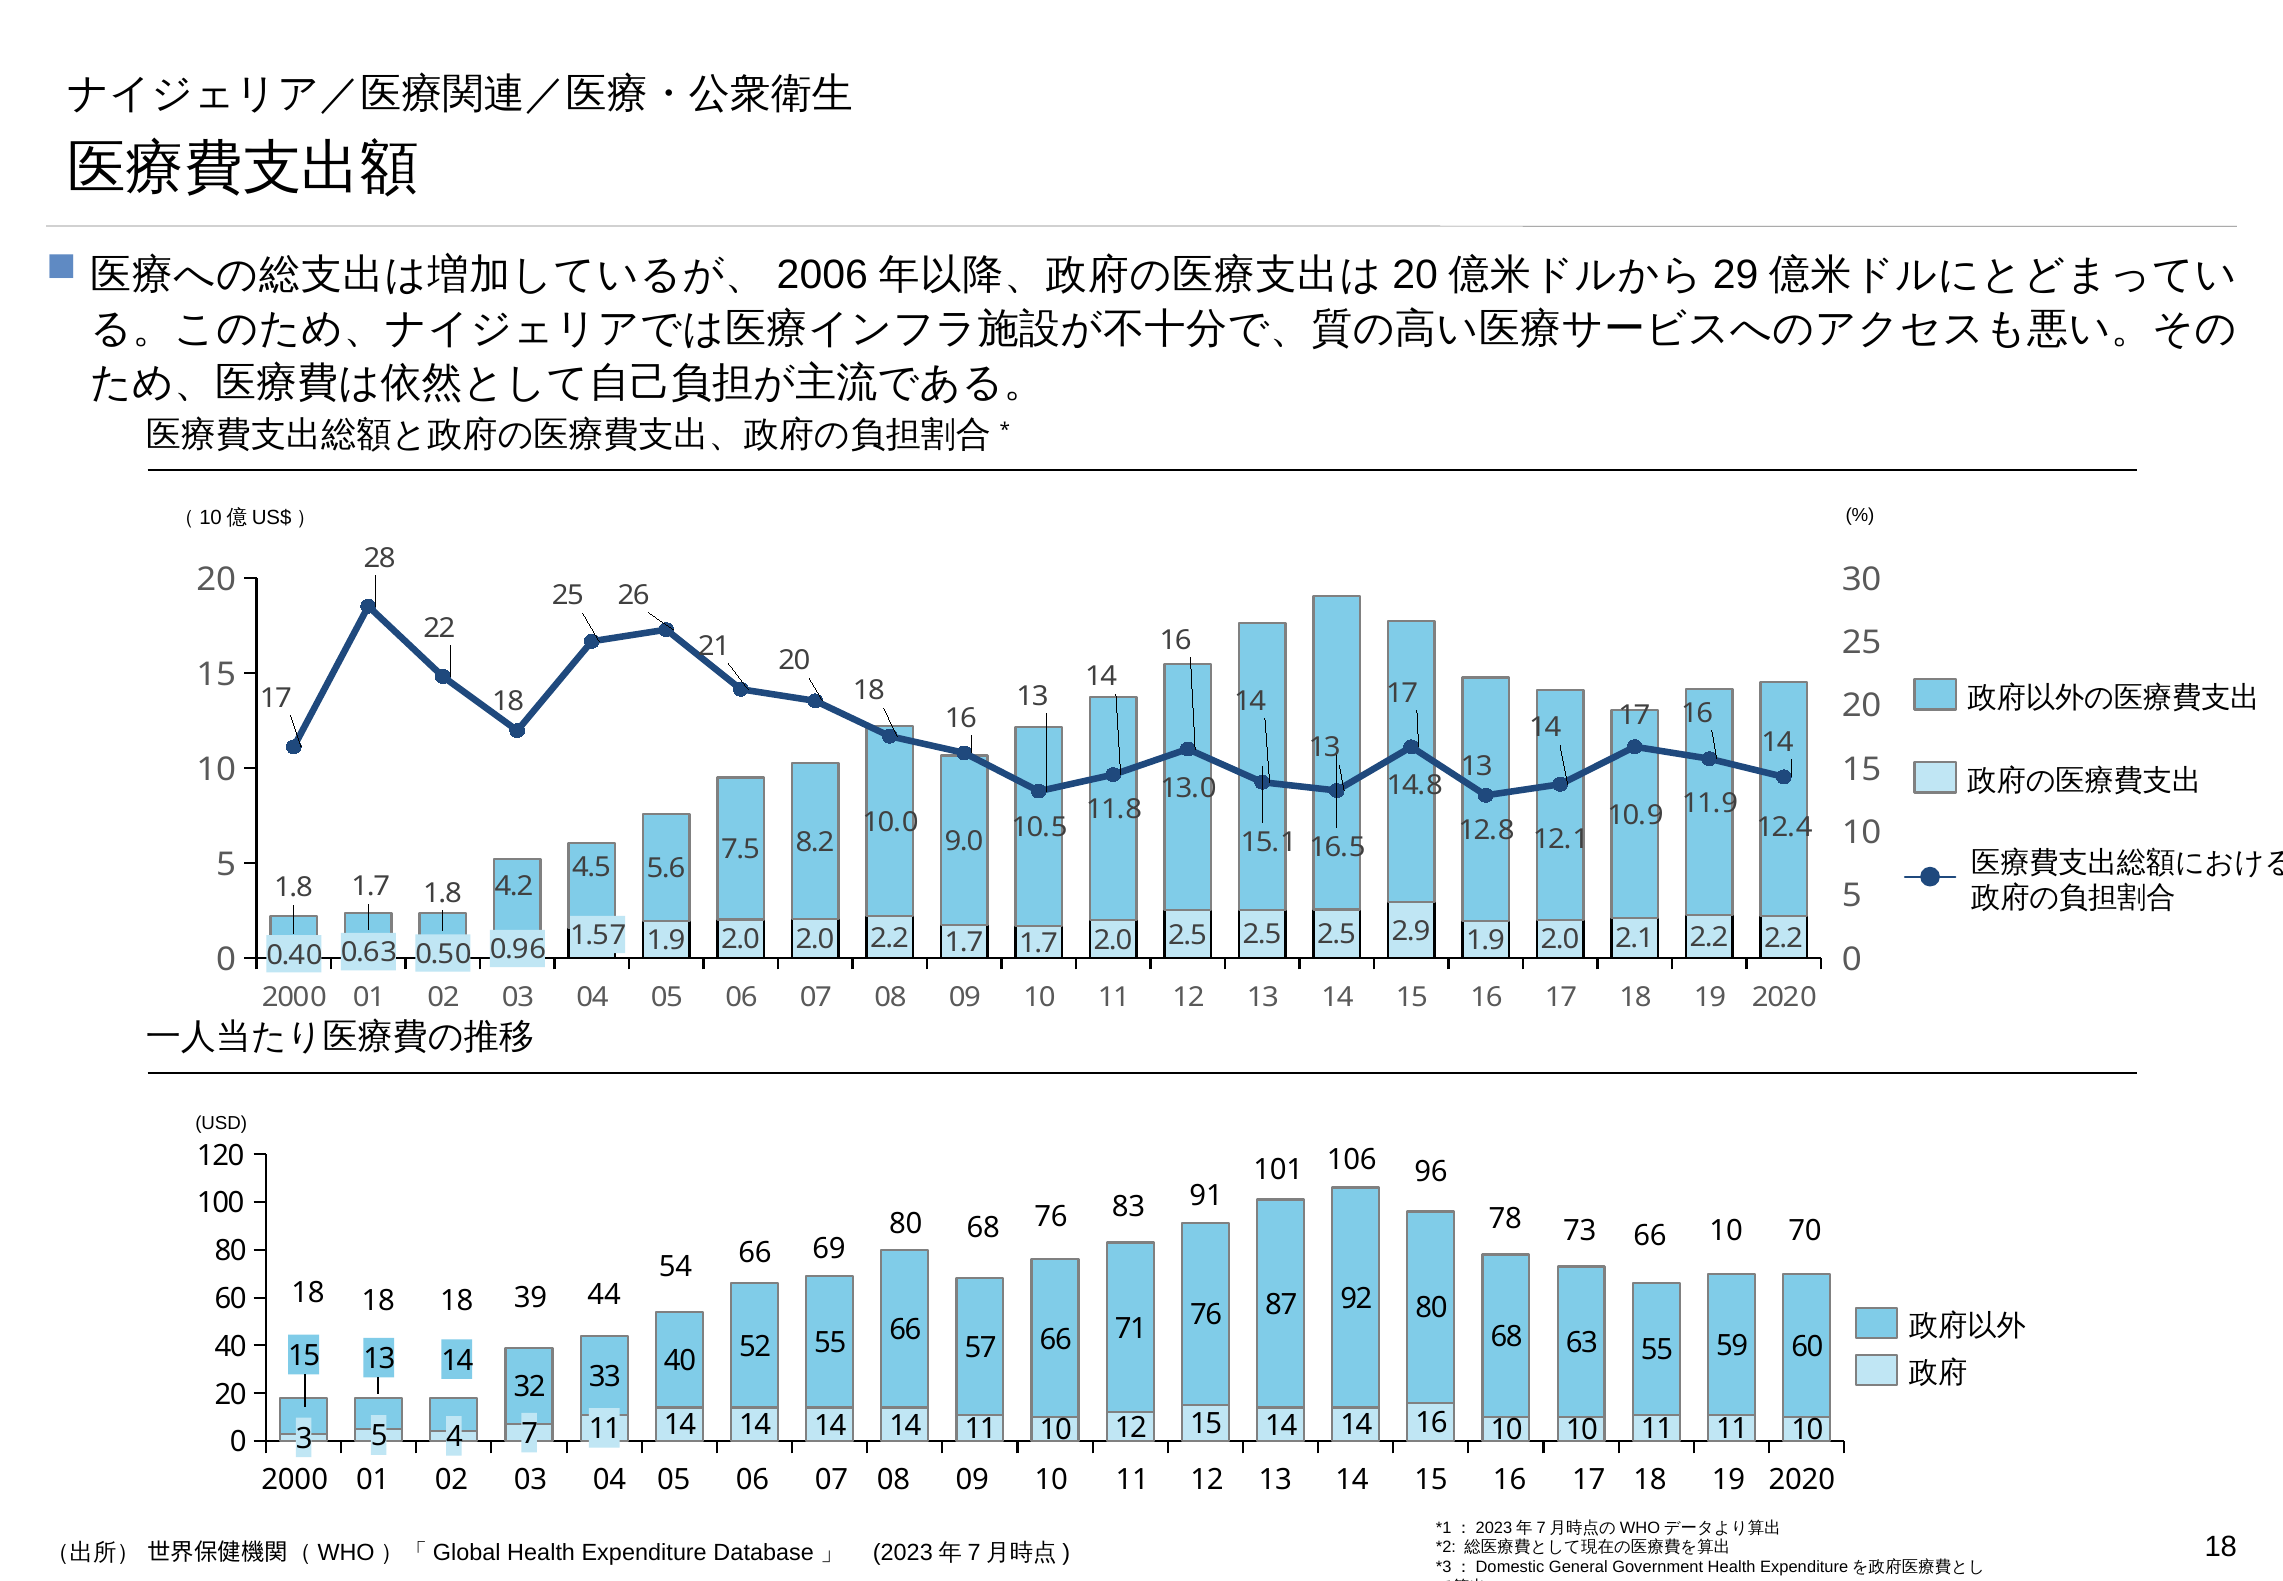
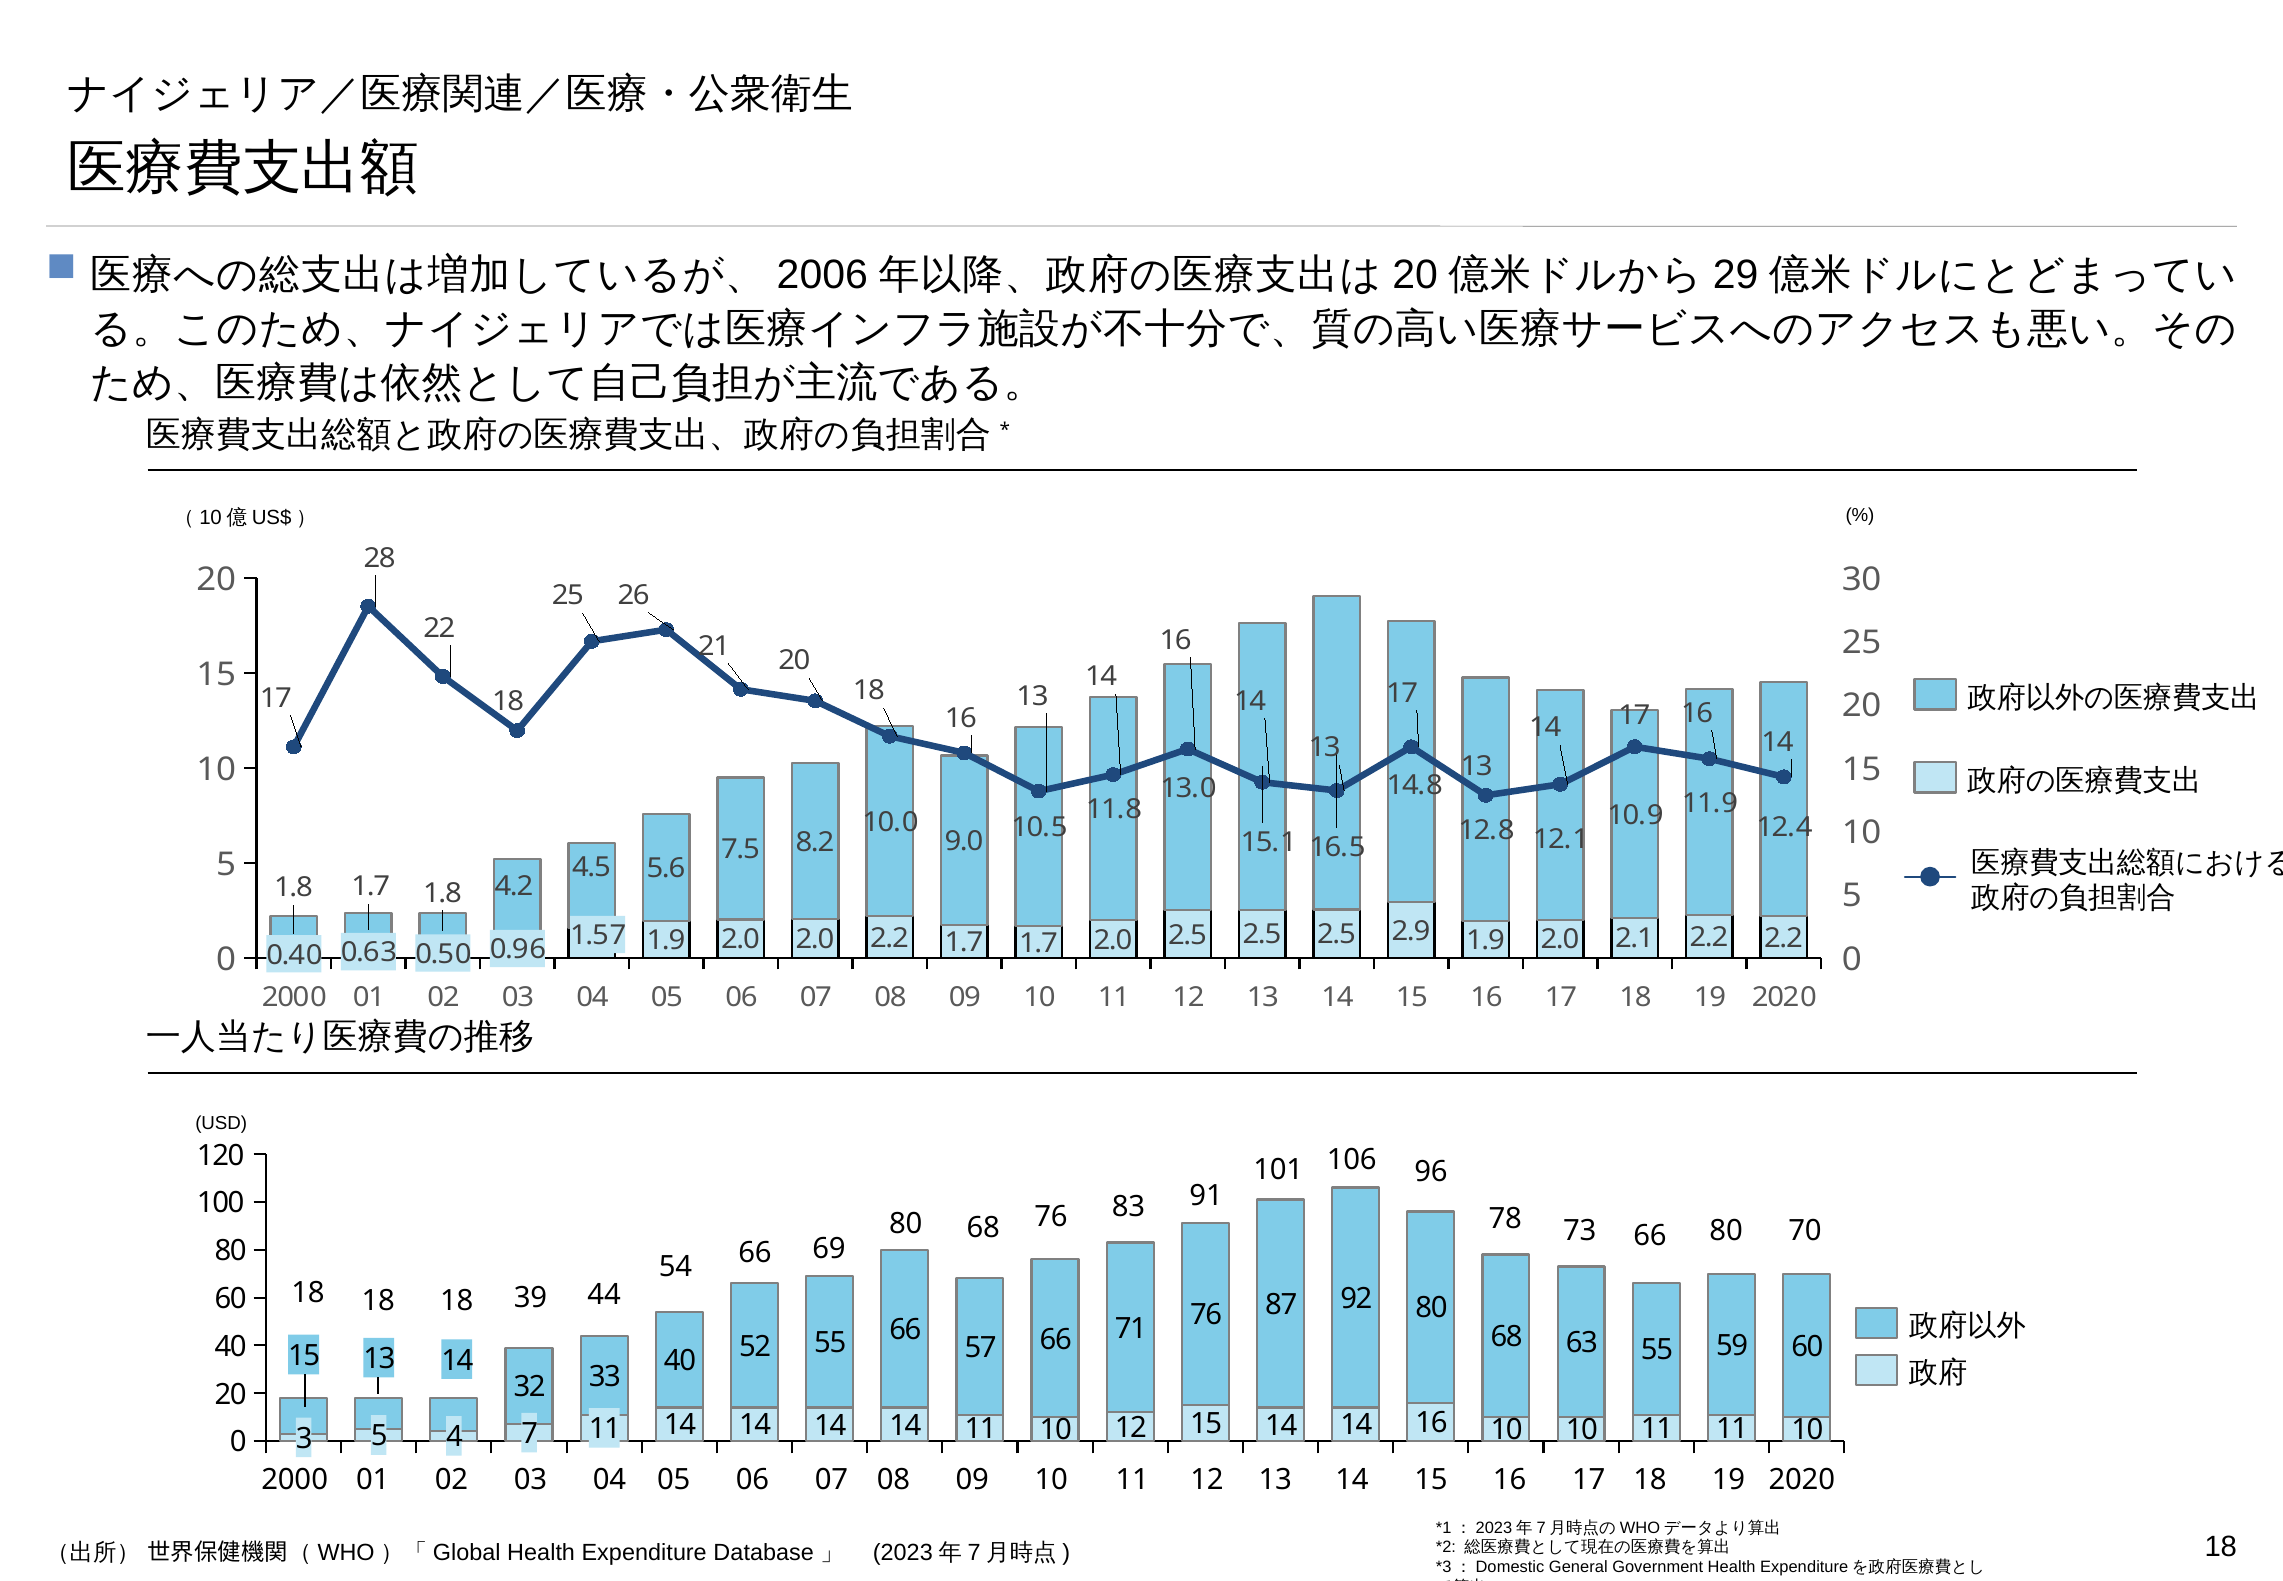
66 10: 10 -> 80
